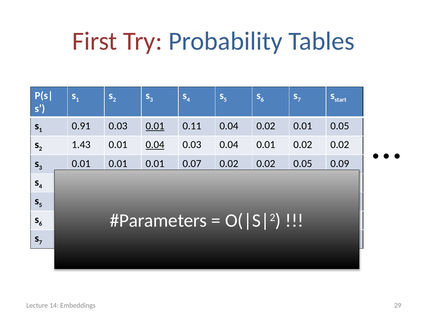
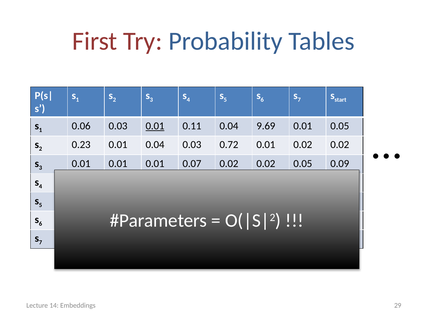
0.91: 0.91 -> 0.06
0.04 0.02: 0.02 -> 9.69
1.43: 1.43 -> 0.23
0.04 at (155, 145) underline: present -> none
0.03 0.04: 0.04 -> 0.72
